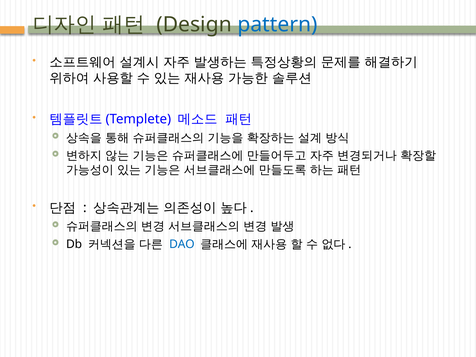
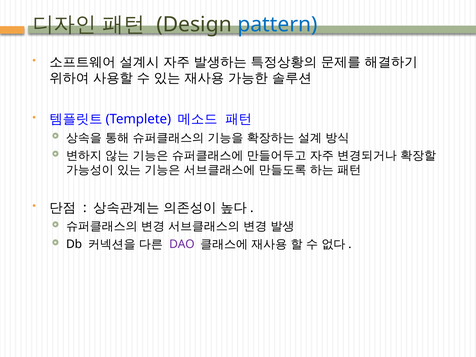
DAO colour: blue -> purple
